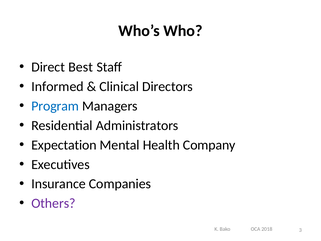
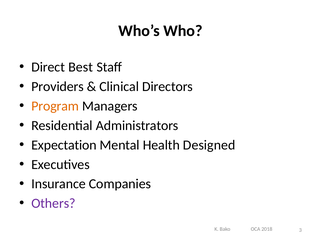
Informed: Informed -> Providers
Program colour: blue -> orange
Company: Company -> Designed
